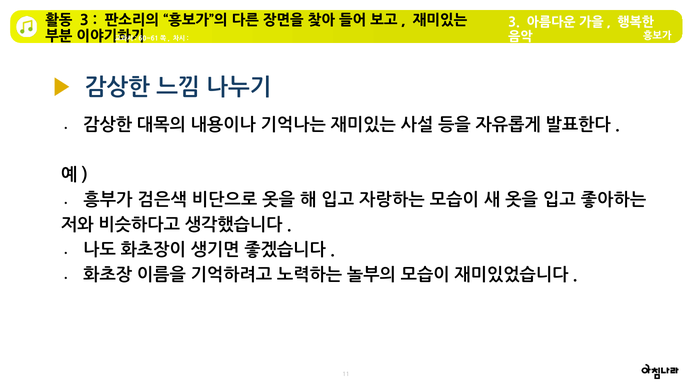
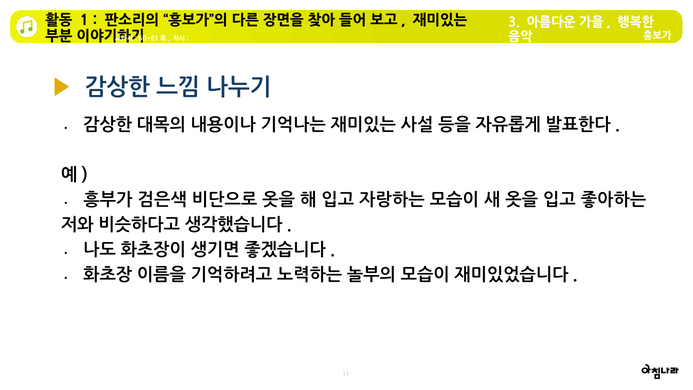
3 at (84, 21): 3 -> 1
